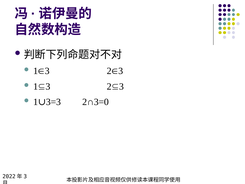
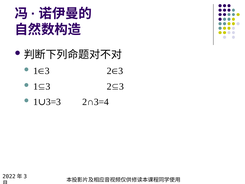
2∩3=0: 2∩3=0 -> 2∩3=4
